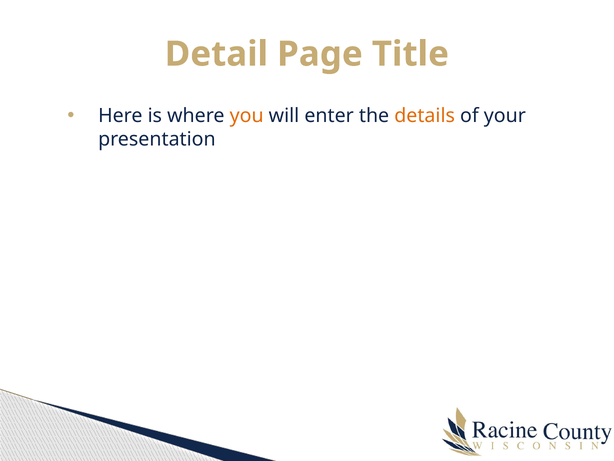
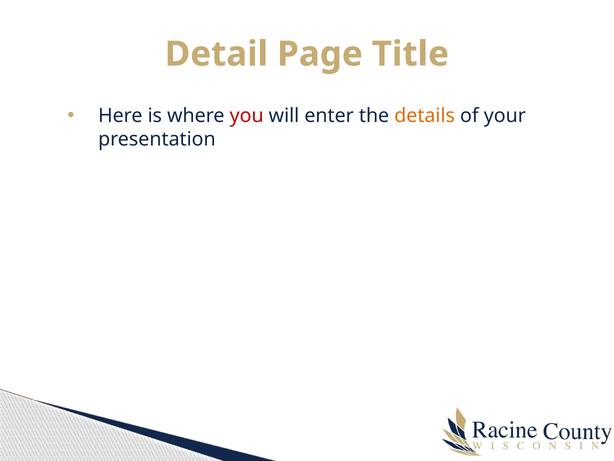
you colour: orange -> red
